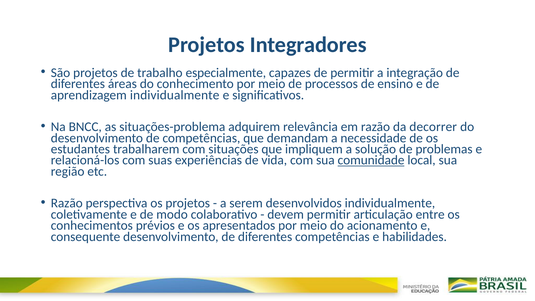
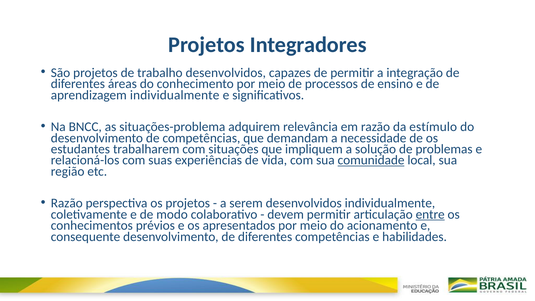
trabalho especialmente: especialmente -> desenvolvidos
decorrer: decorrer -> estímulo
entre underline: none -> present
